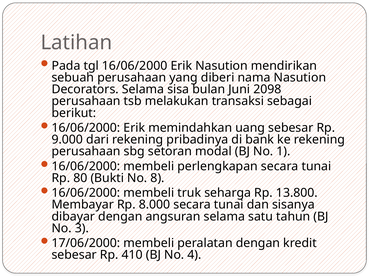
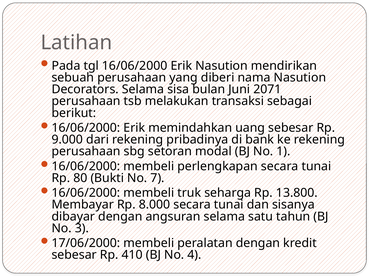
2098: 2098 -> 2071
8: 8 -> 7
